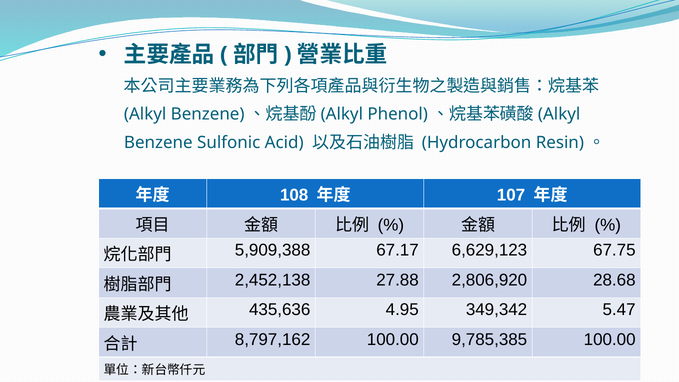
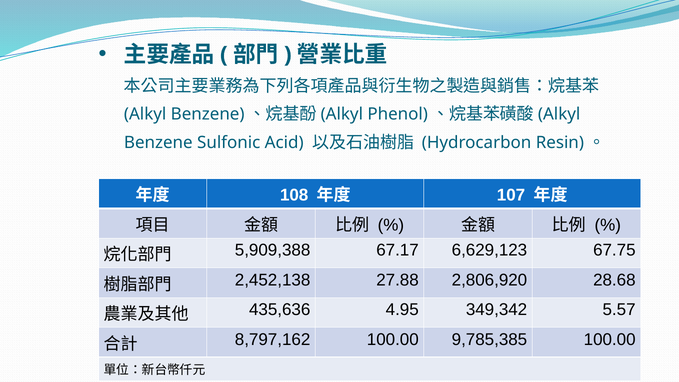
5.47: 5.47 -> 5.57
